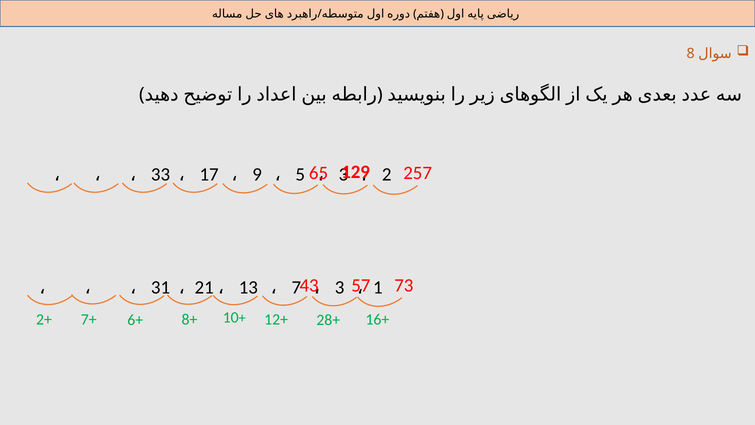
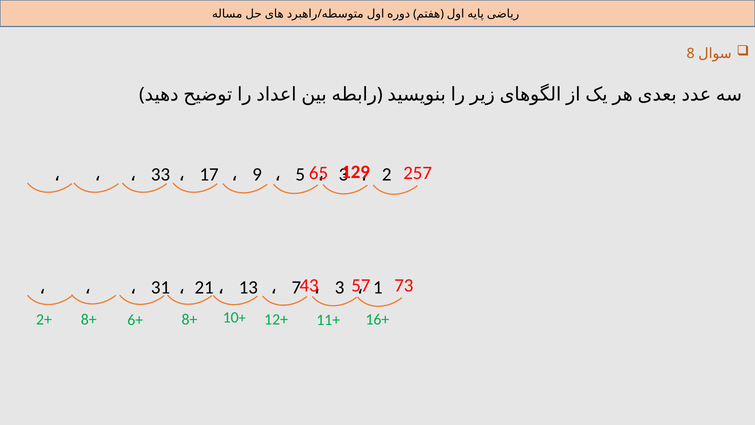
2+ 7+: 7+ -> 8+
28+: 28+ -> 11+
